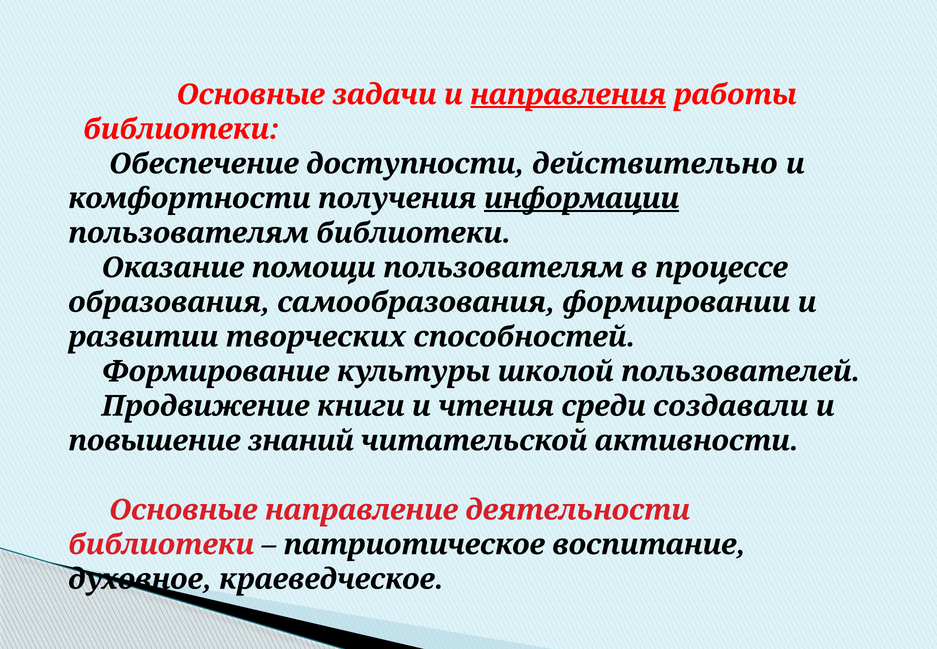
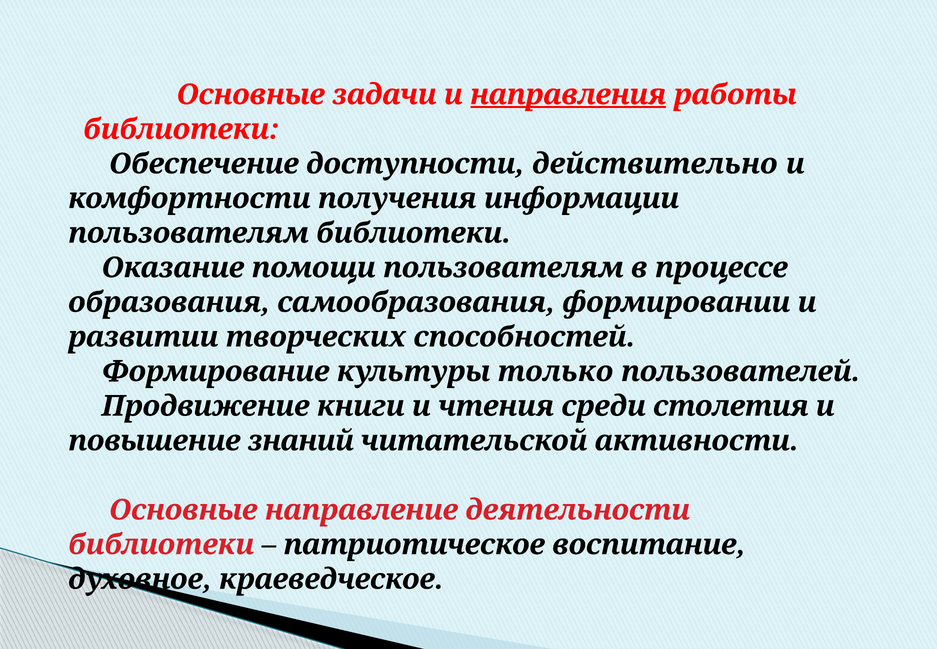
информации underline: present -> none
школой: школой -> только
создавали: создавали -> столетия
